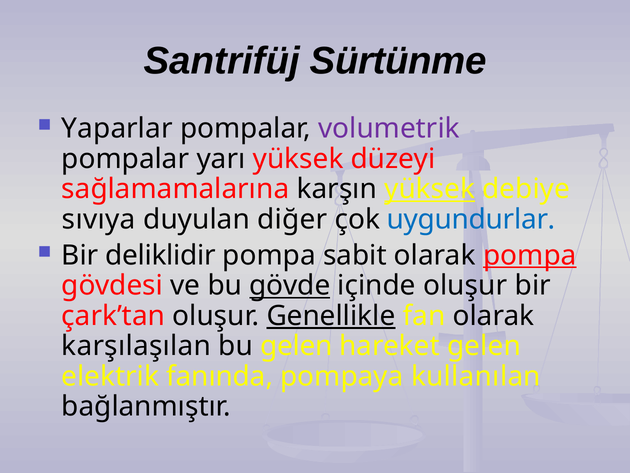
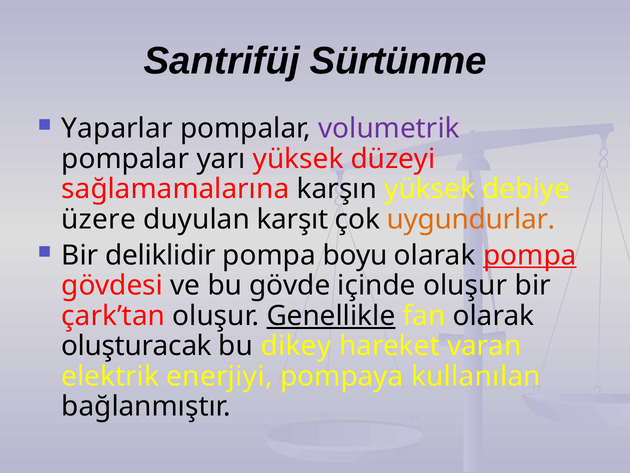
yüksek at (430, 189) underline: present -> none
sıvıya: sıvıya -> üzere
diğer: diğer -> karşıt
uygundurlar colour: blue -> orange
sabit: sabit -> boyu
gövde underline: present -> none
karşılaşılan: karşılaşılan -> oluşturacak
bu gelen: gelen -> dikey
hareket gelen: gelen -> varan
fanında: fanında -> enerjiyi
